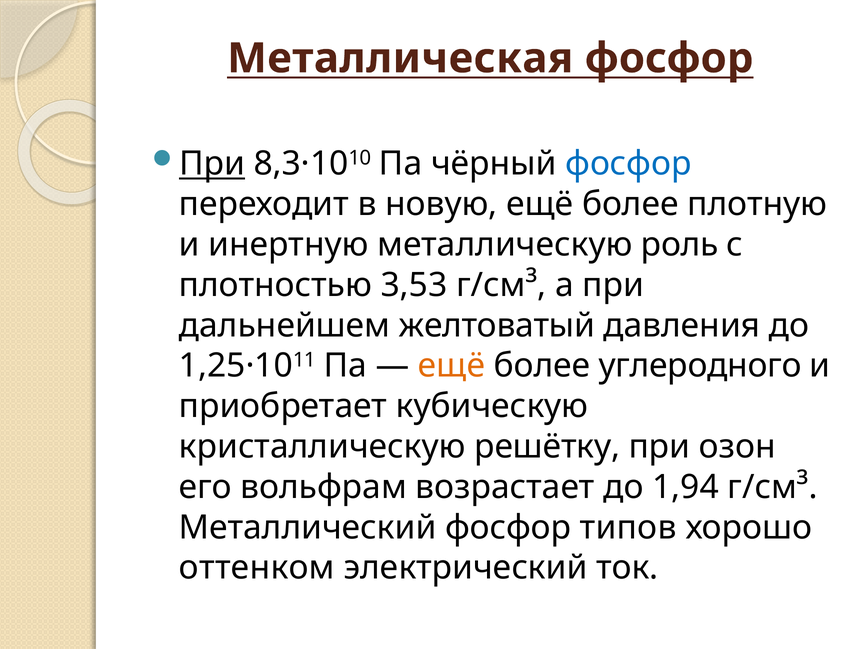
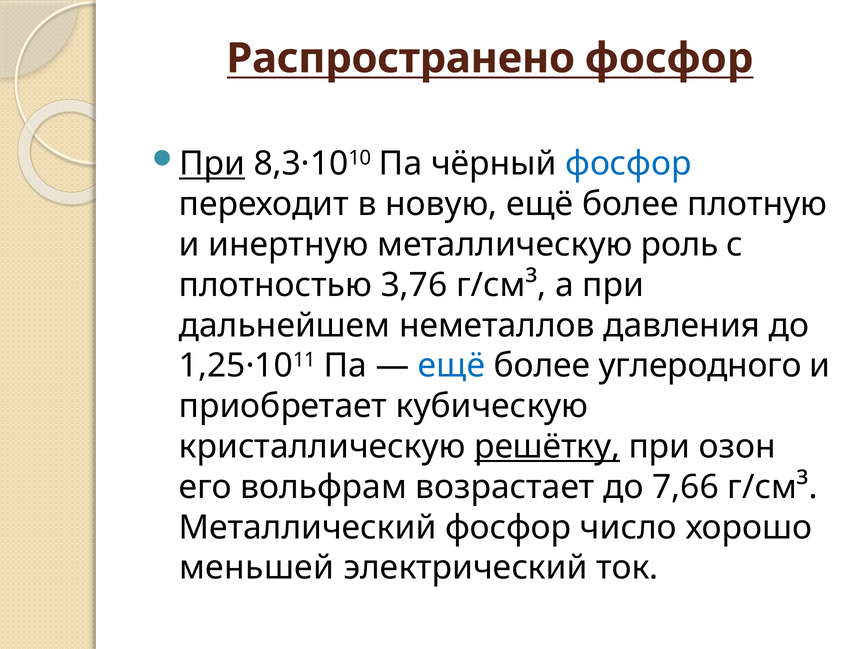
Металлическая: Металлическая -> Распространено
3,53: 3,53 -> 3,76
желтоватый: желтоватый -> неметаллов
ещё at (451, 366) colour: orange -> blue
решётку underline: none -> present
1,94: 1,94 -> 7,66
типов: типов -> число
оттенком: оттенком -> меньшей
